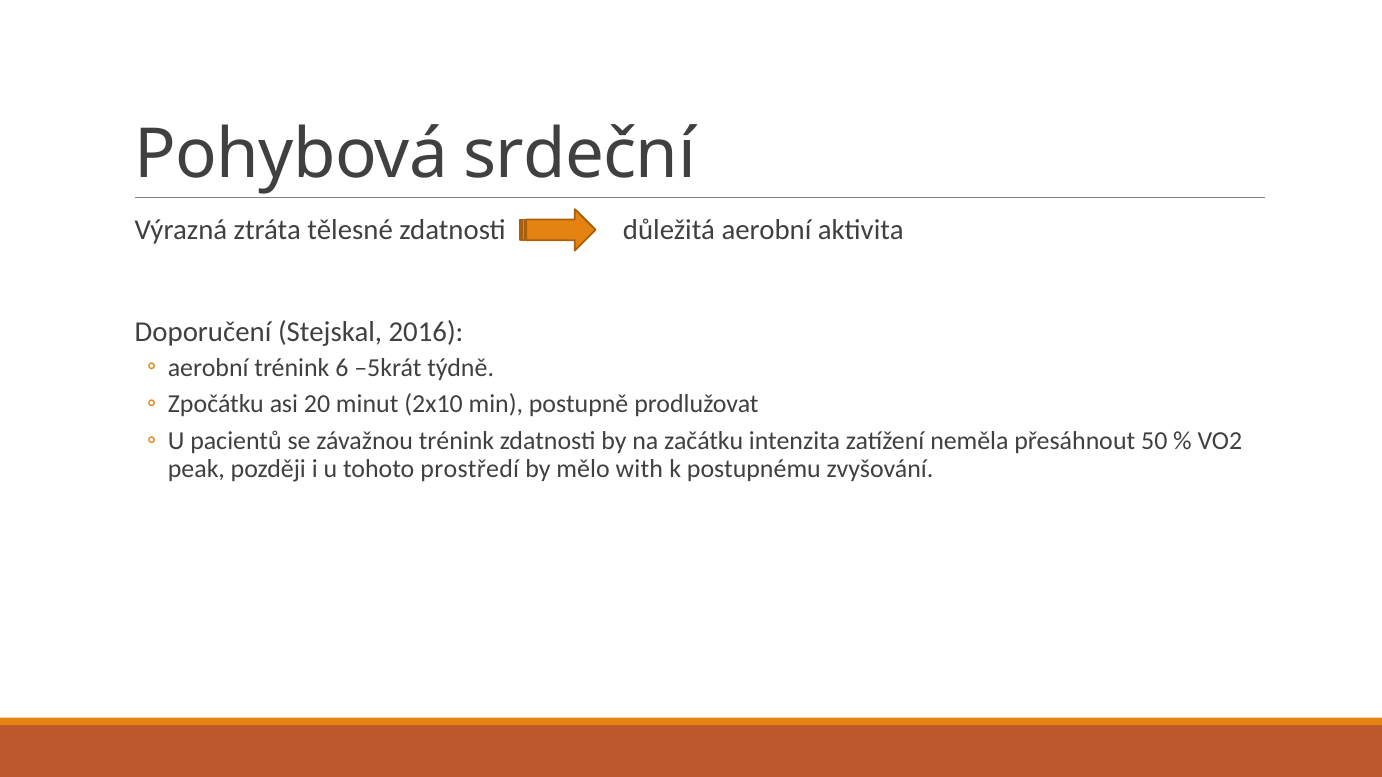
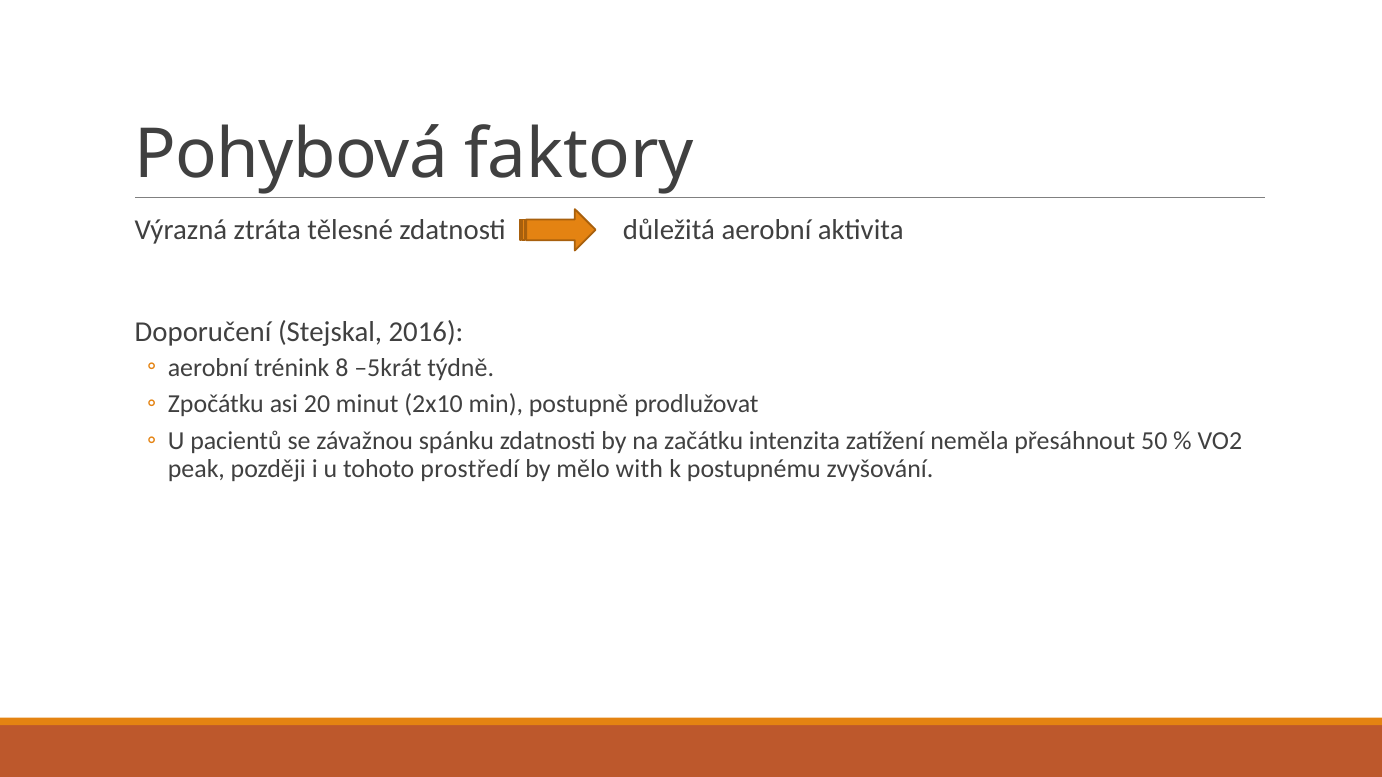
srdeční: srdeční -> faktory
6: 6 -> 8
závažnou trénink: trénink -> spánku
